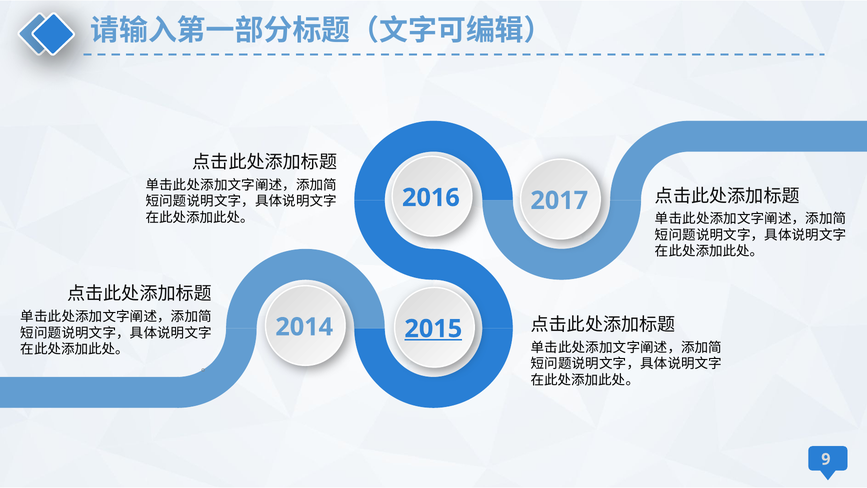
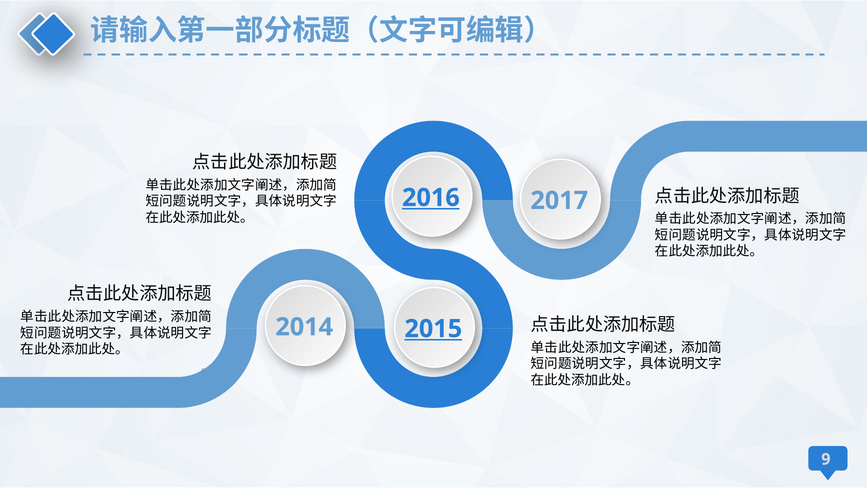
2016 underline: none -> present
